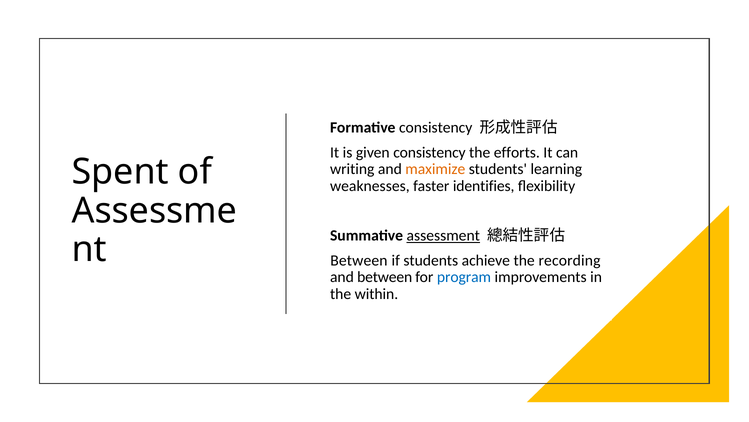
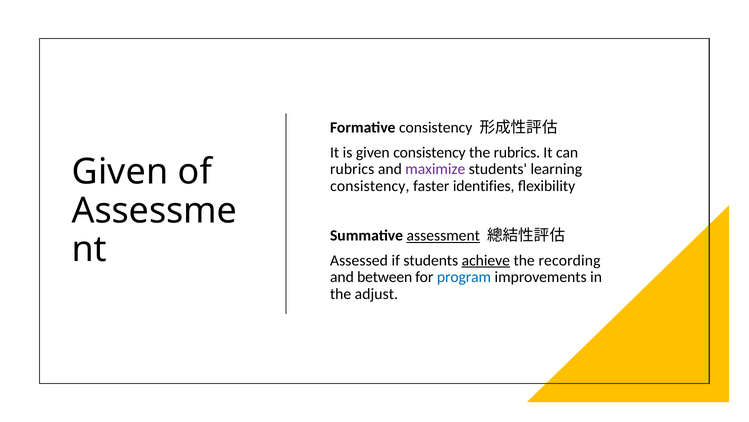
the efforts: efforts -> rubrics
Spent at (120, 172): Spent -> Given
writing at (352, 169): writing -> rubrics
maximize colour: orange -> purple
weaknesses at (370, 186): weaknesses -> consistency
Between at (359, 260): Between -> Assessed
achieve underline: none -> present
within: within -> adjust
